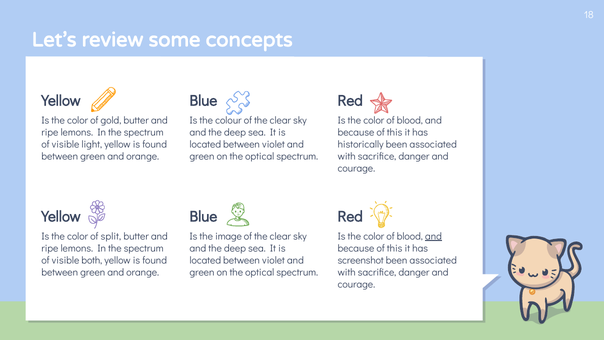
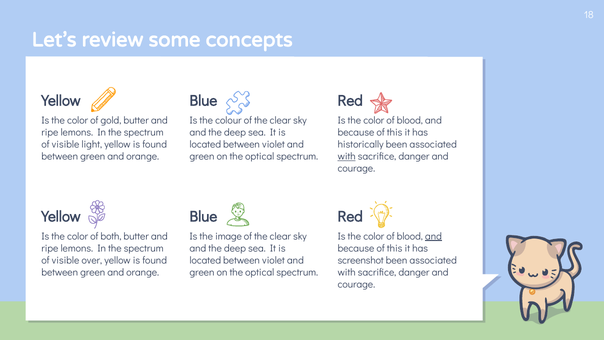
with at (347, 156) underline: none -> present
split: split -> both
both: both -> over
